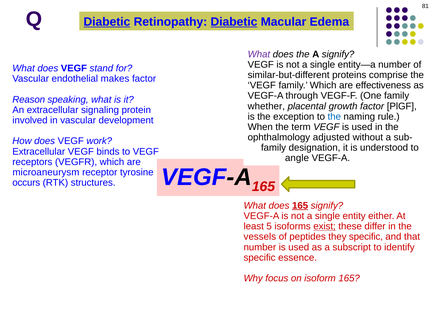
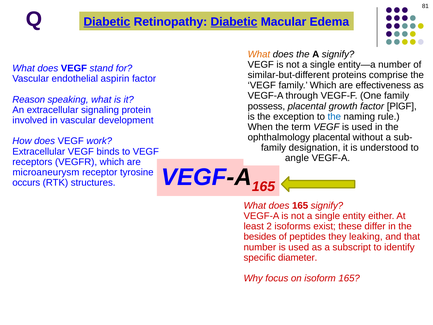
What at (259, 54) colour: purple -> orange
makes: makes -> aspirin
whether: whether -> possess
ophthalmology adjusted: adjusted -> placental
165 at (300, 205) underline: present -> none
5: 5 -> 2
exist underline: present -> none
vessels: vessels -> besides
they specific: specific -> leaking
essence: essence -> diameter
